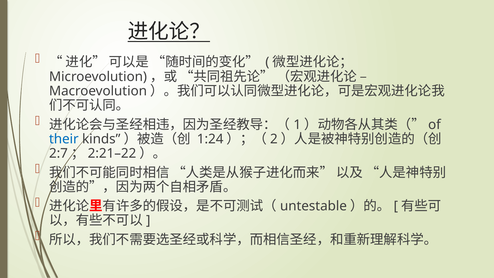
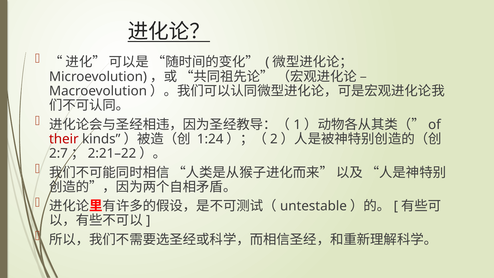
their colour: blue -> red
